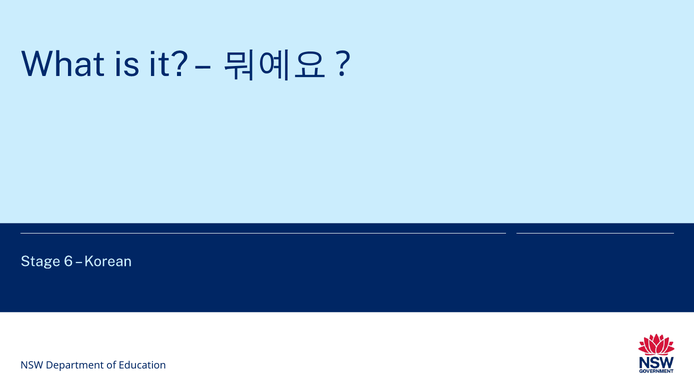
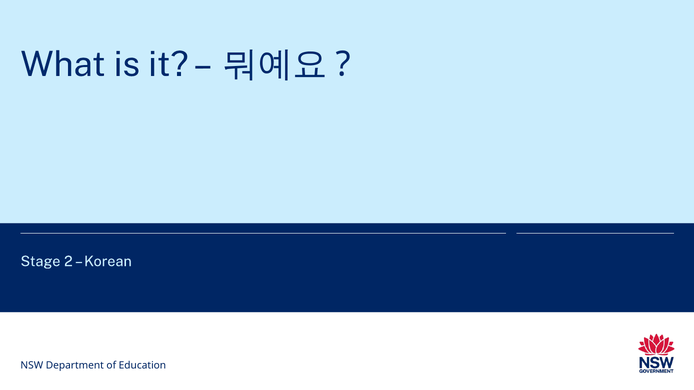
6: 6 -> 2
